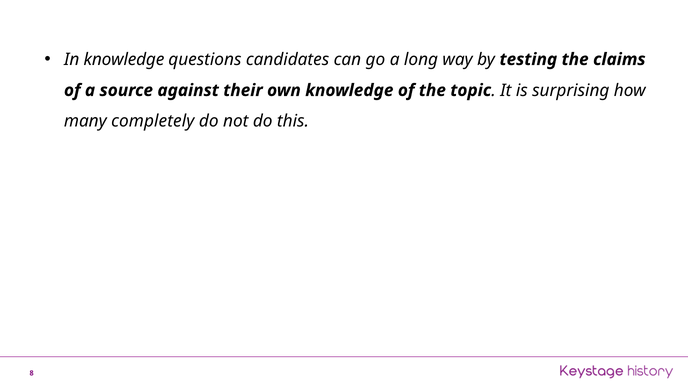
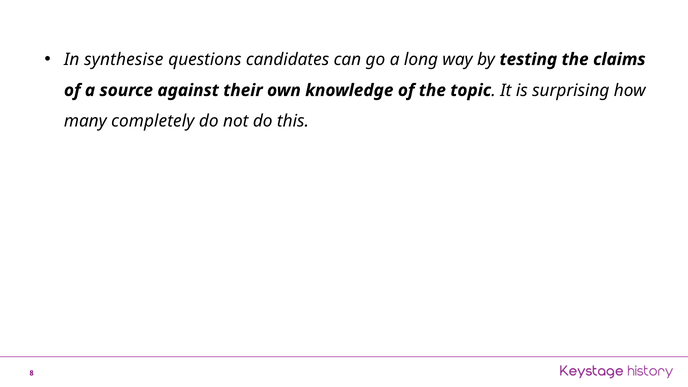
In knowledge: knowledge -> synthesise
